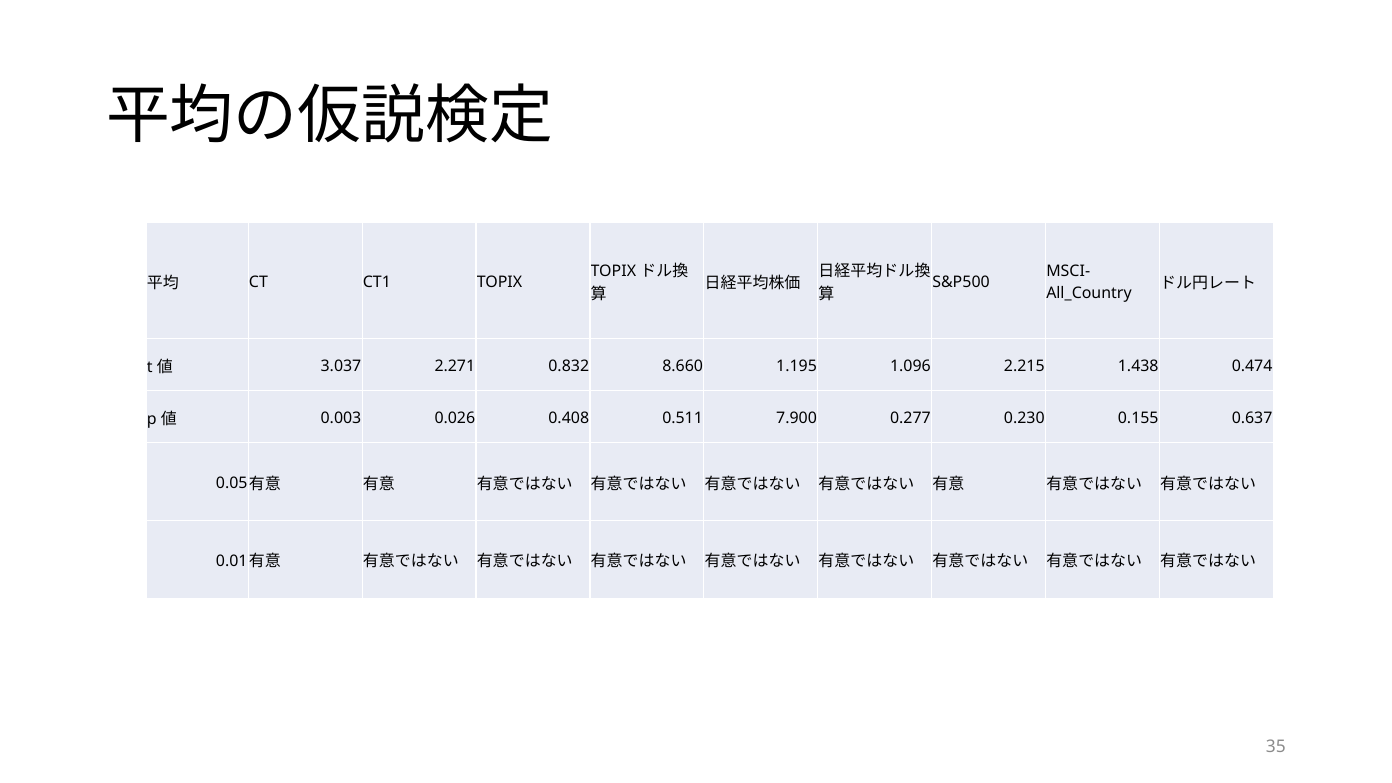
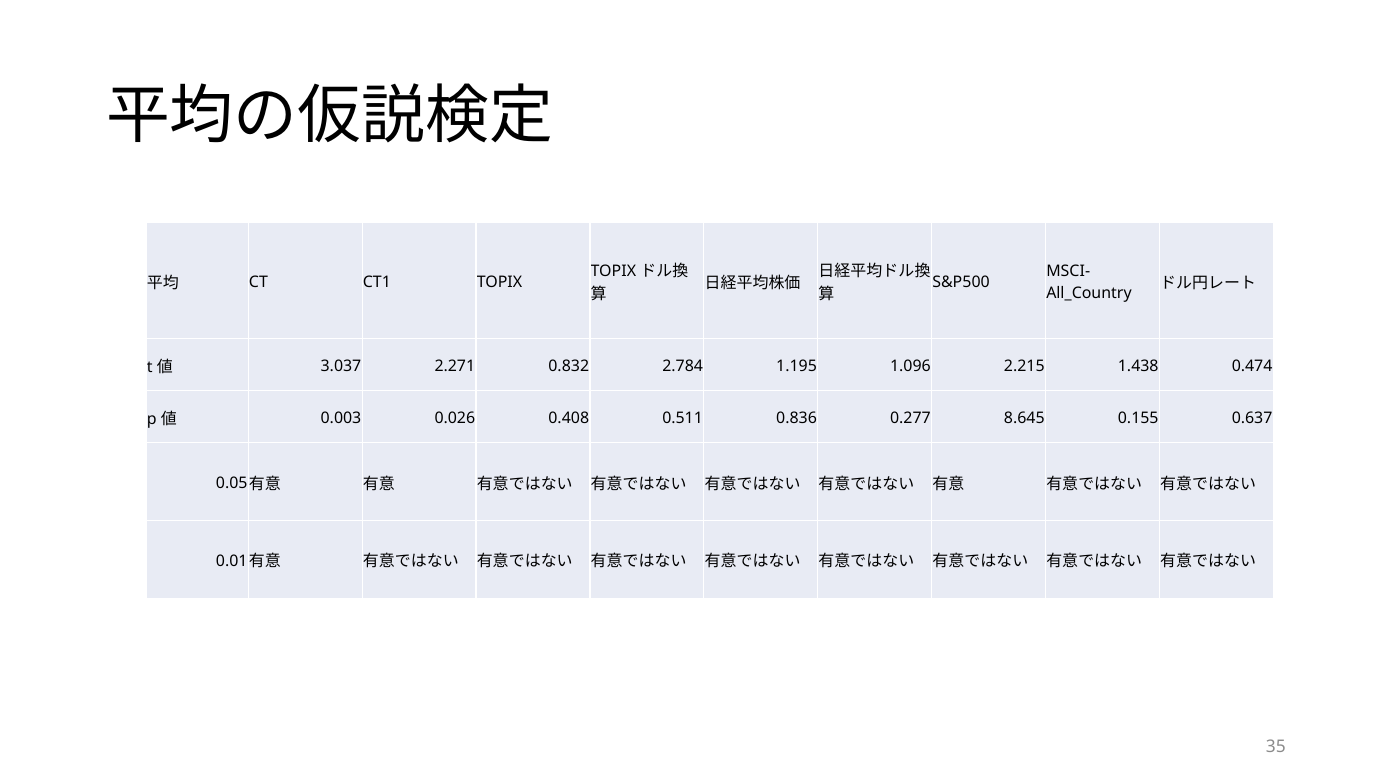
8.660: 8.660 -> 2.784
7.900: 7.900 -> 0.836
0.230: 0.230 -> 8.645
